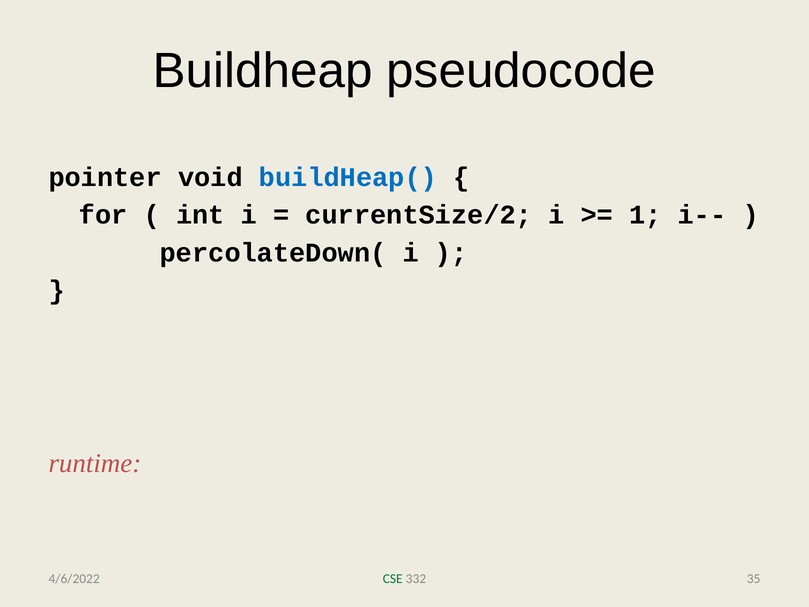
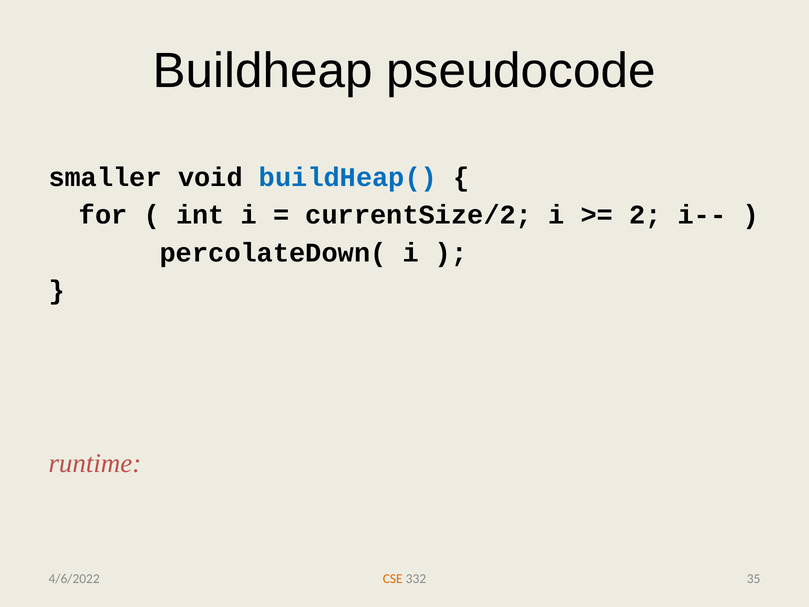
pointer: pointer -> smaller
1: 1 -> 2
CSE colour: green -> orange
